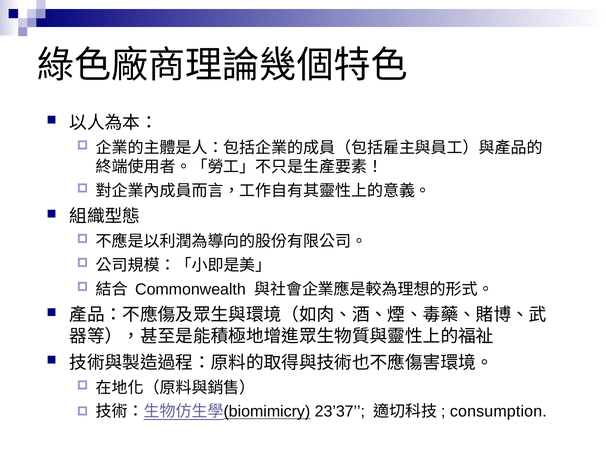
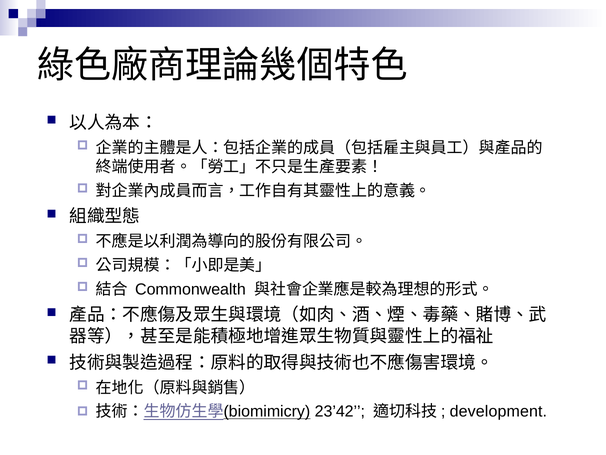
23’37: 23’37 -> 23’42
consumption: consumption -> development
